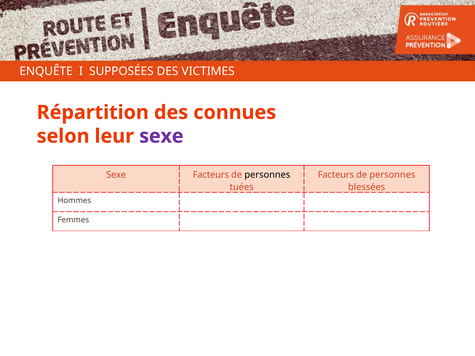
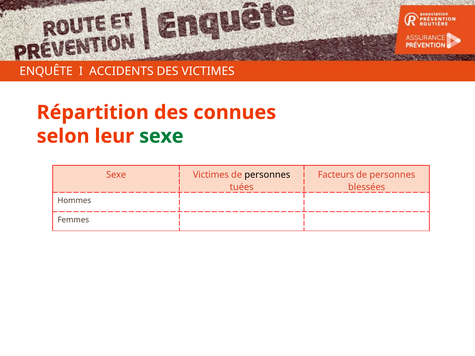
SUPPOSÉES: SUPPOSÉES -> ACCIDENTS
sexe at (161, 136) colour: purple -> green
Sexe Facteurs: Facteurs -> Victimes
